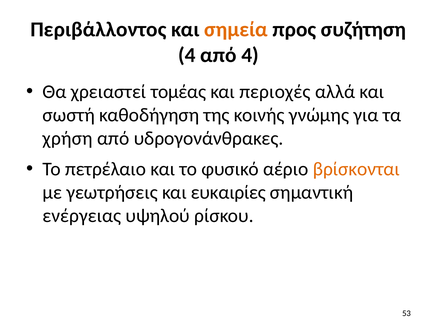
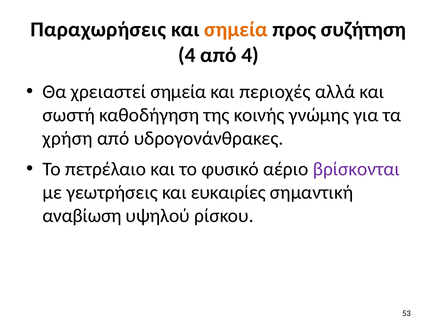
Περιβάλλοντος: Περιβάλλοντος -> Παραχωρήσεις
χρειαστεί τομέας: τομέας -> σημεία
βρίσκονται colour: orange -> purple
ενέργειας: ενέργειας -> αναβίωση
